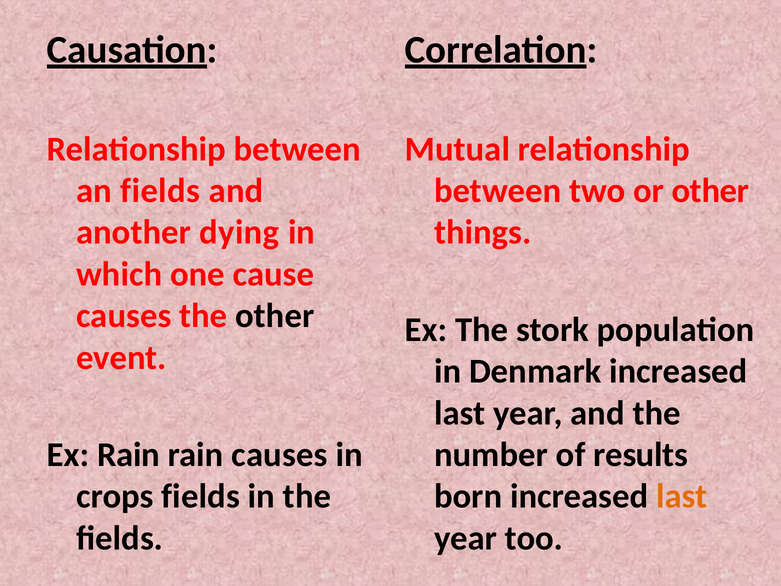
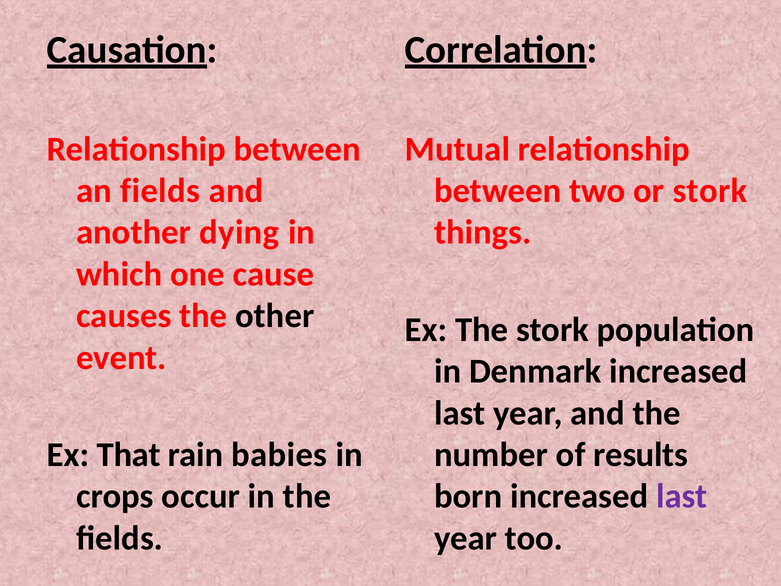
or other: other -> stork
Ex Rain: Rain -> That
rain causes: causes -> babies
crops fields: fields -> occur
last at (682, 496) colour: orange -> purple
